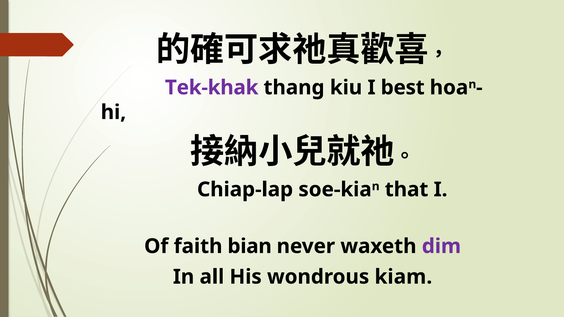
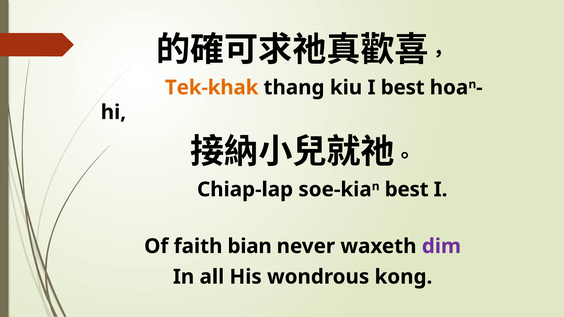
Tek-khak colour: purple -> orange
that at (407, 190): that -> best
kiam: kiam -> kong
